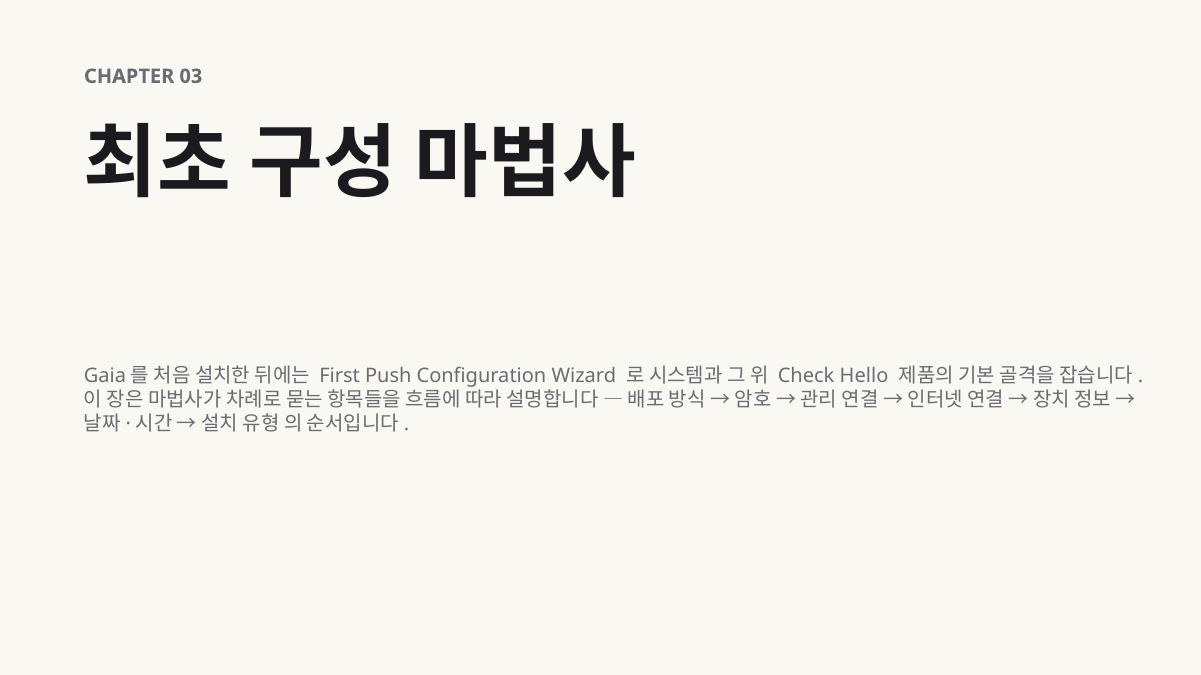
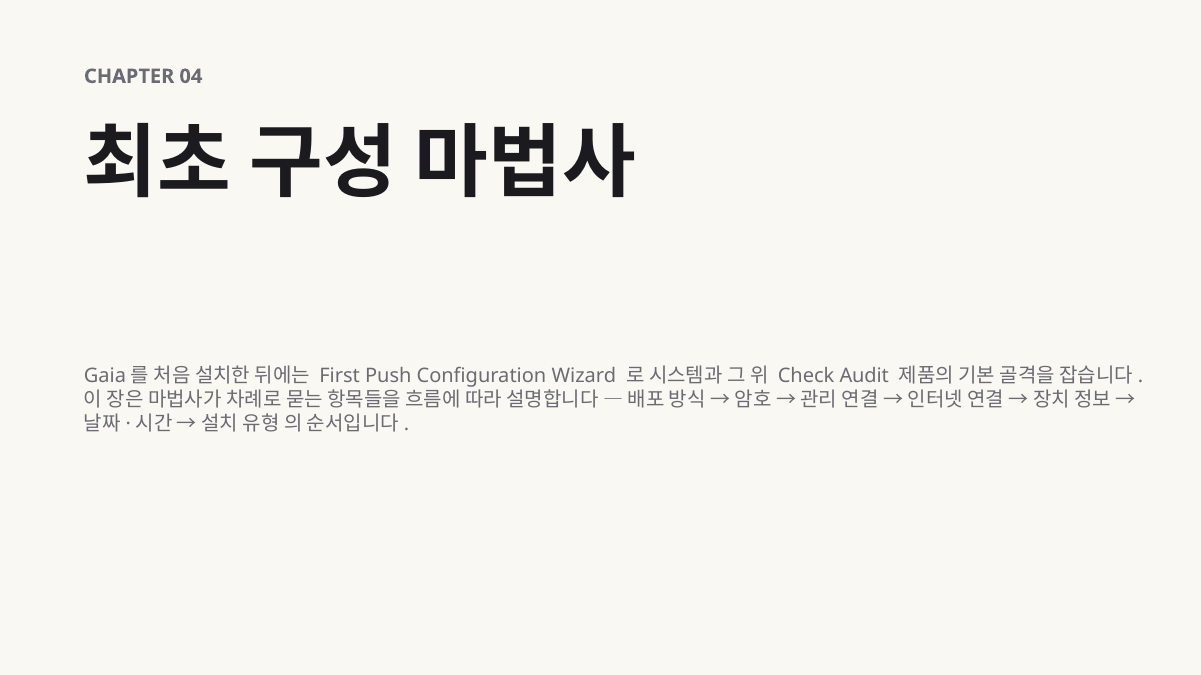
03: 03 -> 04
Hello: Hello -> Audit
